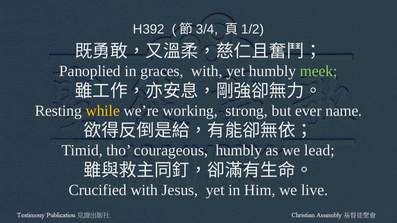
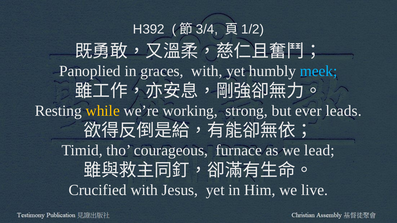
meek colour: light green -> light blue
name: name -> leads
courageous humbly: humbly -> furnace
